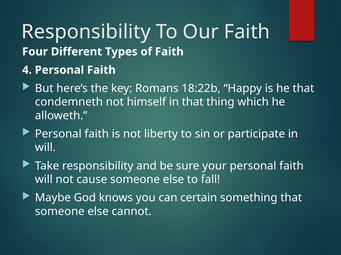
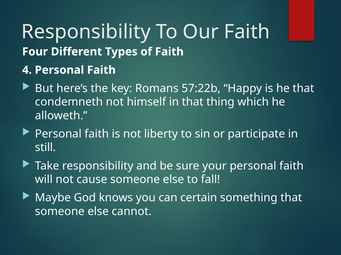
18:22b: 18:22b -> 57:22b
will at (45, 148): will -> still
